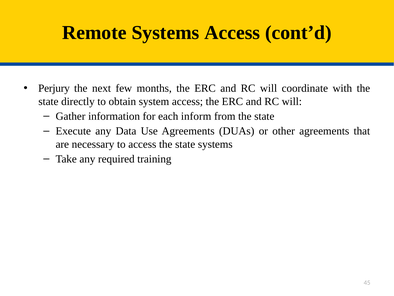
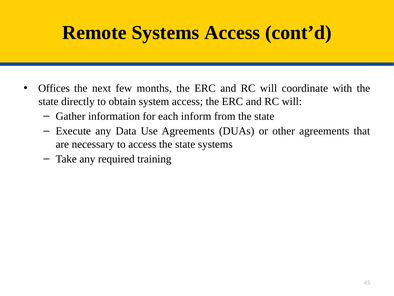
Perjury: Perjury -> Offices
